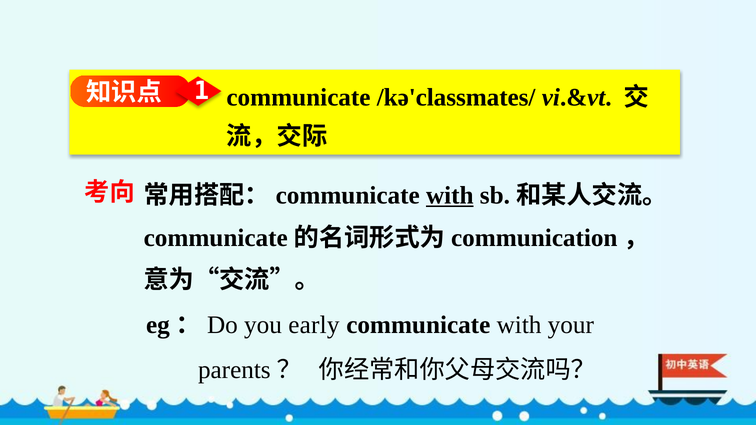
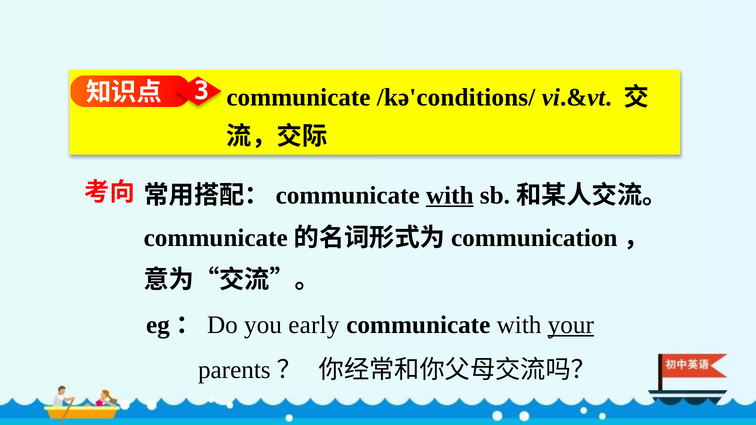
1: 1 -> 3
/kə'classmates/: /kə'classmates/ -> /kə'conditions/
your underline: none -> present
